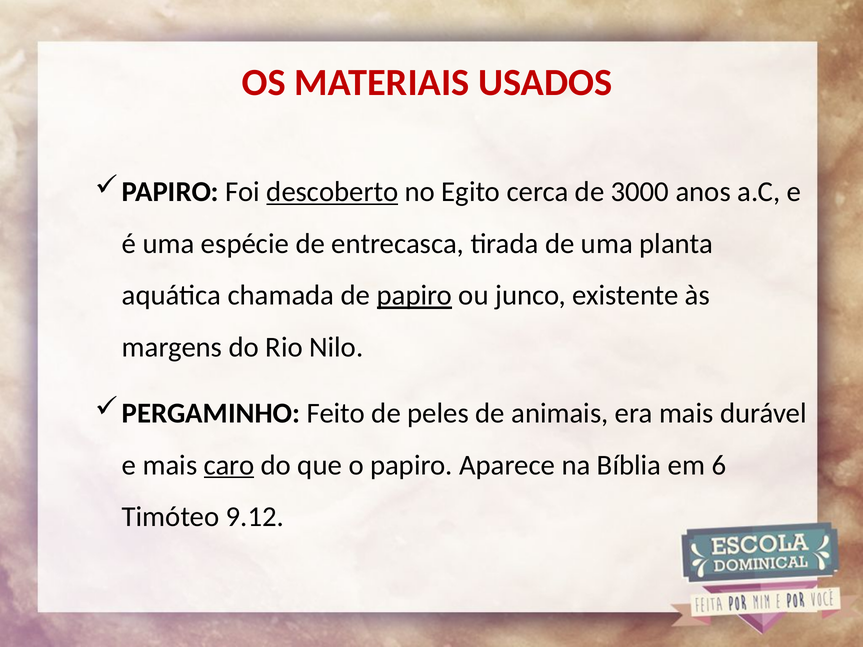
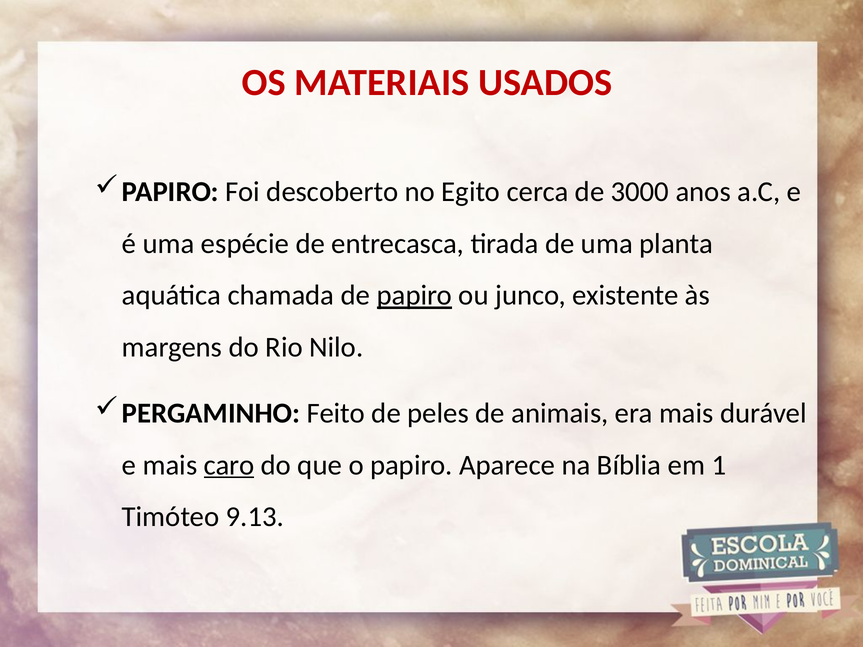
descoberto underline: present -> none
6: 6 -> 1
9.12: 9.12 -> 9.13
